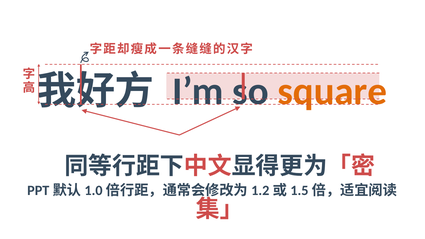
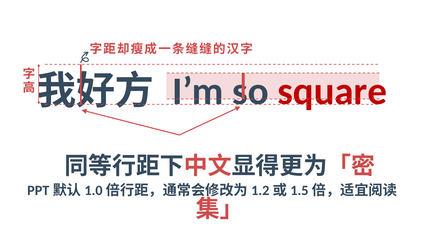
square colour: orange -> red
